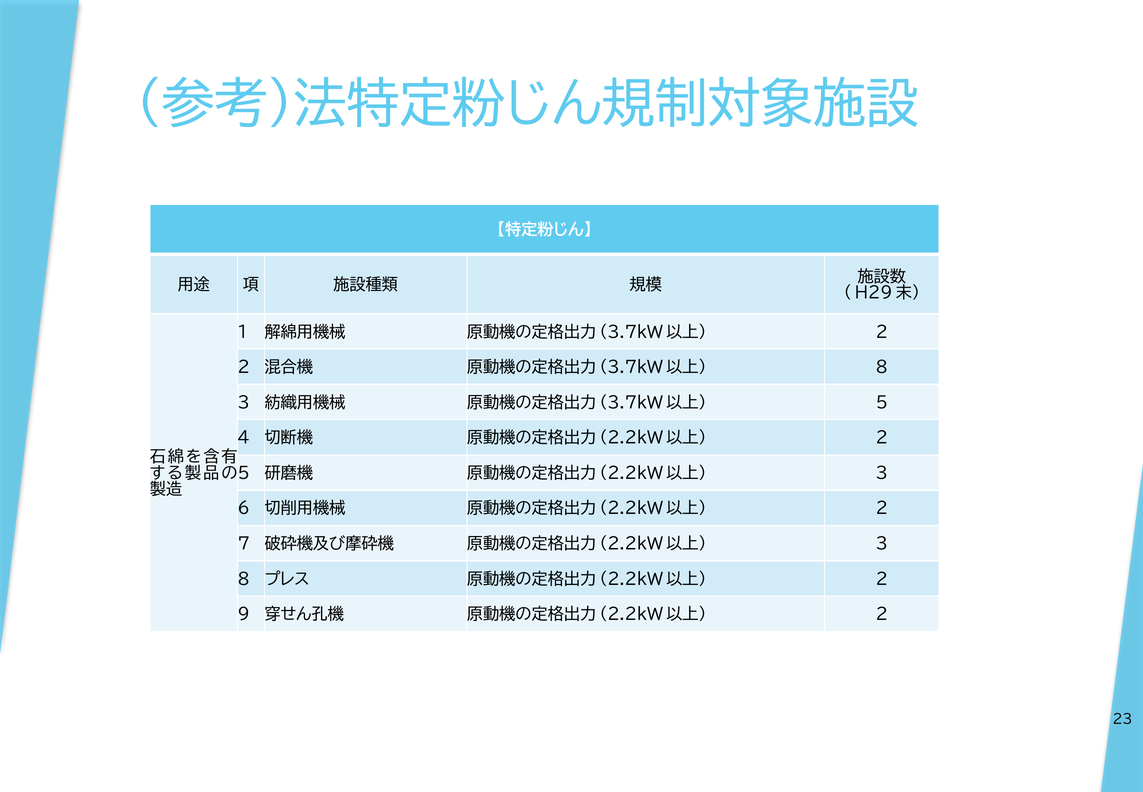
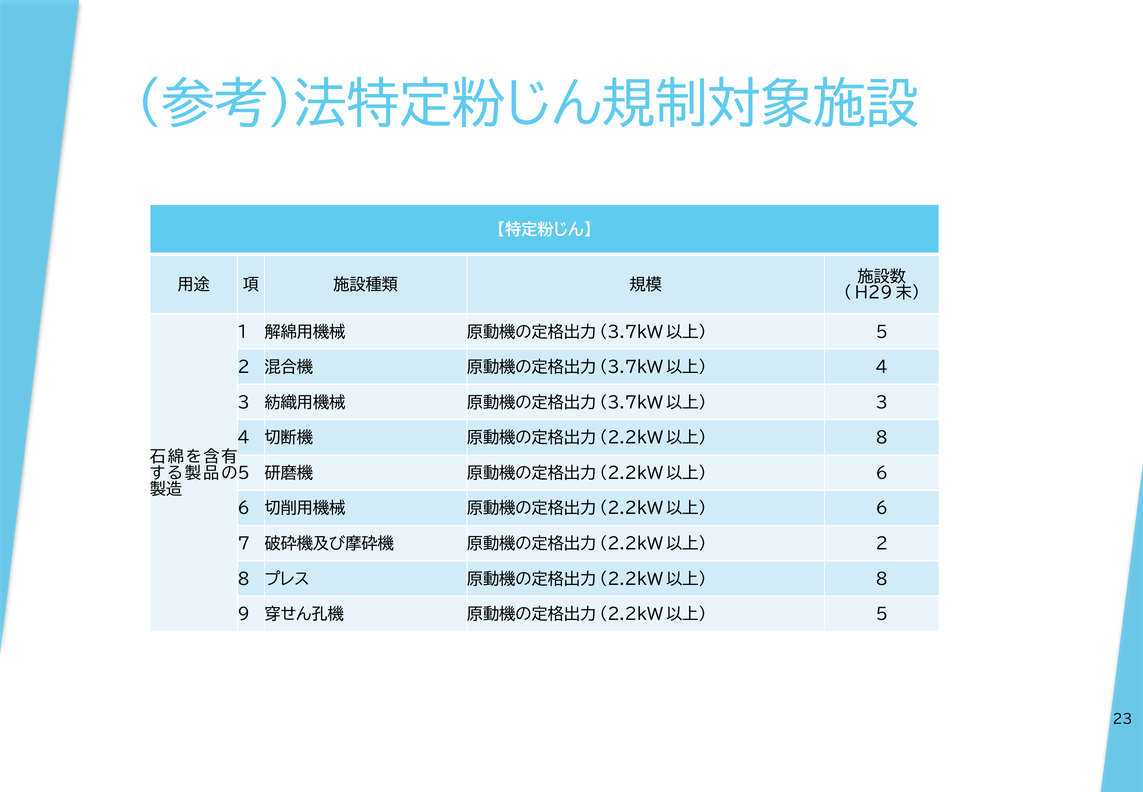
2 at (882, 332): 2 -> 5
8 at (882, 367): 8 -> 4
5 at (882, 402): 5 -> 3
2 at (882, 438): 2 -> 8
3 at (882, 473): 3 -> 6
2 at (882, 508): 2 -> 6
3 at (882, 543): 3 -> 2
2 at (882, 579): 2 -> 8
2 at (882, 614): 2 -> 5
